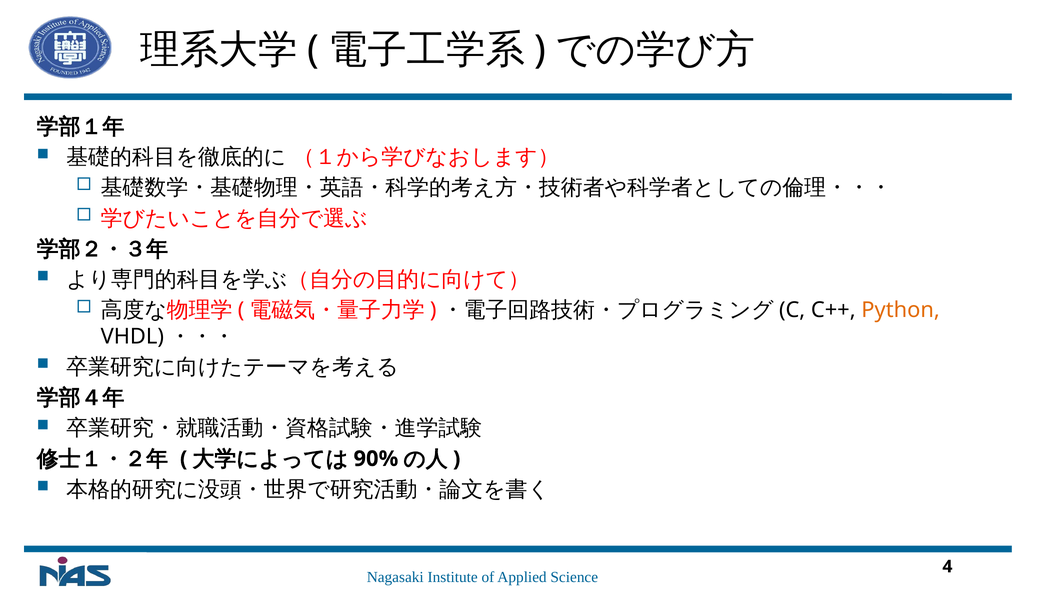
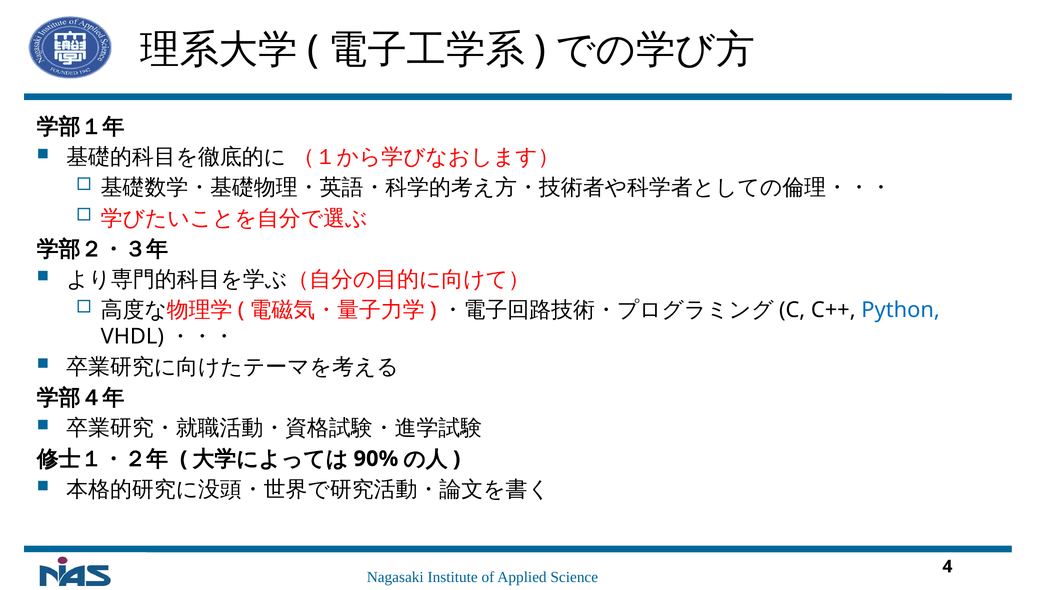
Python colour: orange -> blue
